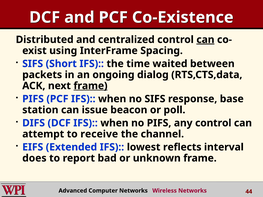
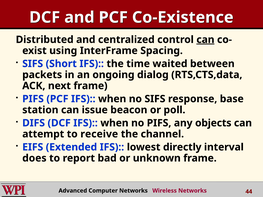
frame at (90, 86) underline: present -> none
any control: control -> objects
reflects: reflects -> directly
